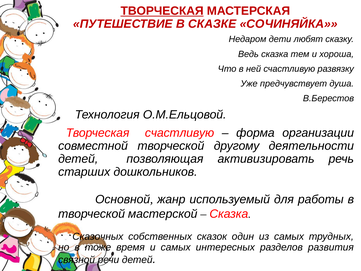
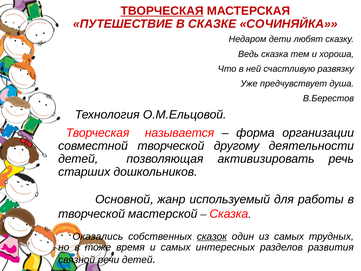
Творческая счастливую: счастливую -> называется
Сказочных: Сказочных -> Оказались
сказок underline: none -> present
